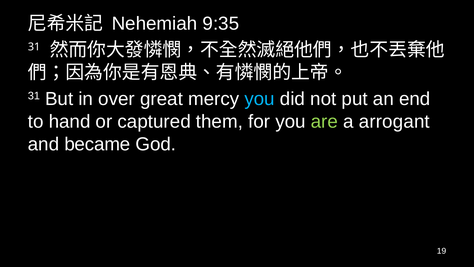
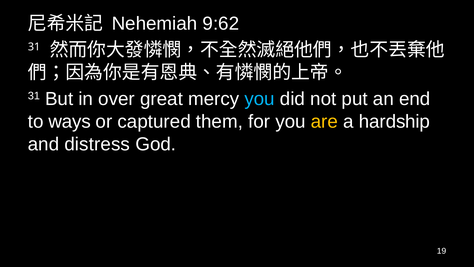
9:35: 9:35 -> 9:62
hand: hand -> ways
are colour: light green -> yellow
arrogant: arrogant -> hardship
became: became -> distress
